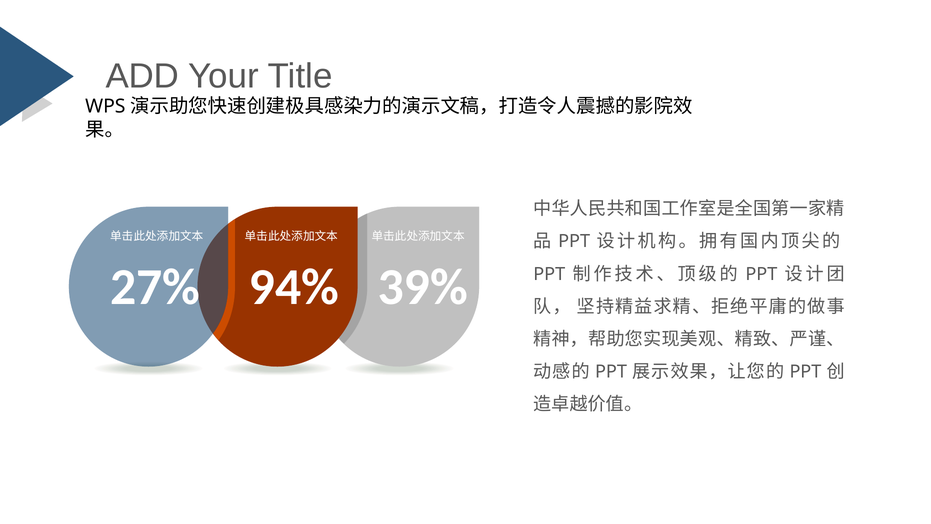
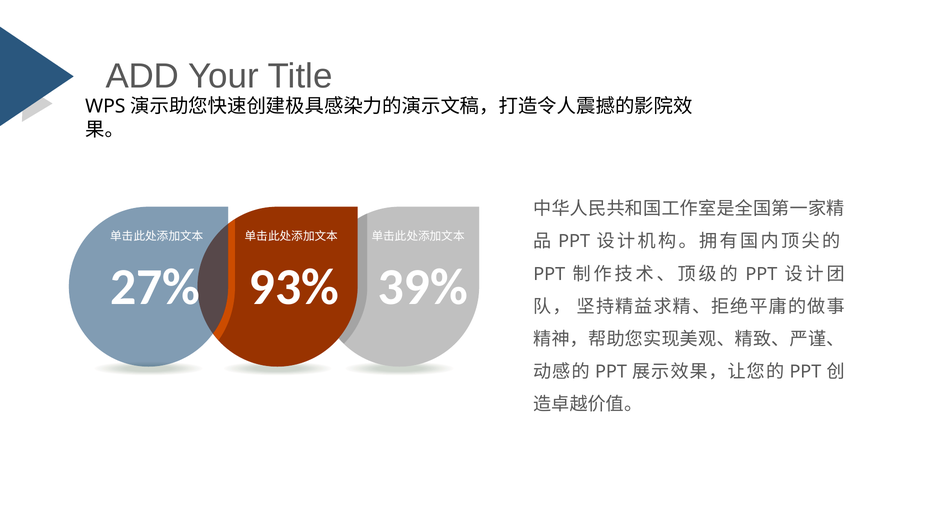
94%: 94% -> 93%
